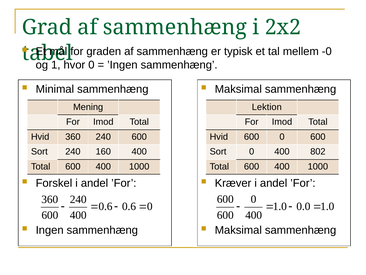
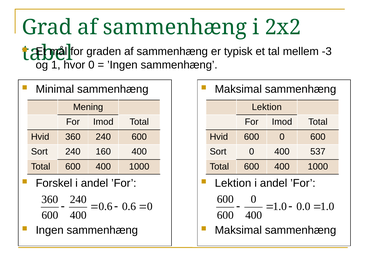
-0: -0 -> -3
802: 802 -> 537
Kræver at (233, 183): Kræver -> Lektion
